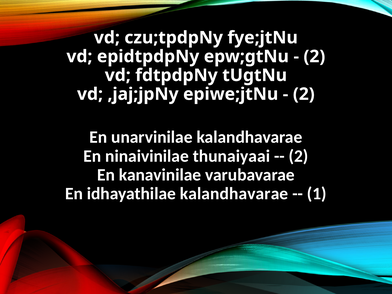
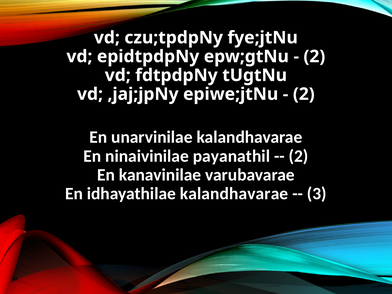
thunaiyaai: thunaiyaai -> payanathil
1: 1 -> 3
